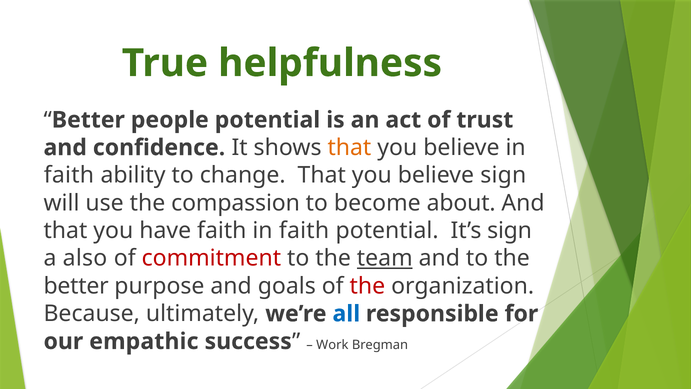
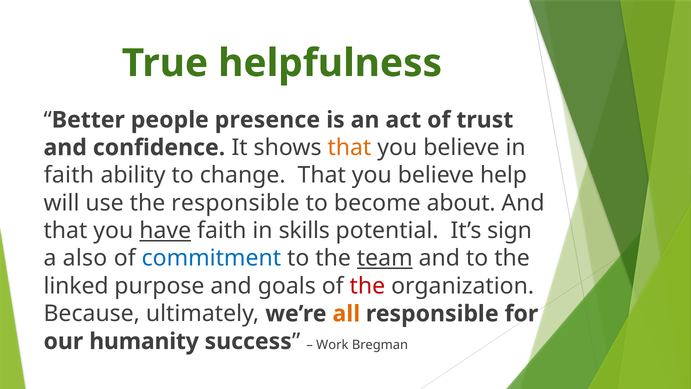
people potential: potential -> presence
believe sign: sign -> help
the compassion: compassion -> responsible
have underline: none -> present
faith in faith: faith -> skills
commitment colour: red -> blue
better at (76, 286): better -> linked
all colour: blue -> orange
empathic: empathic -> humanity
